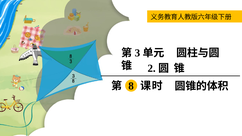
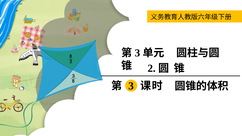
8 at (131, 86): 8 -> 3
